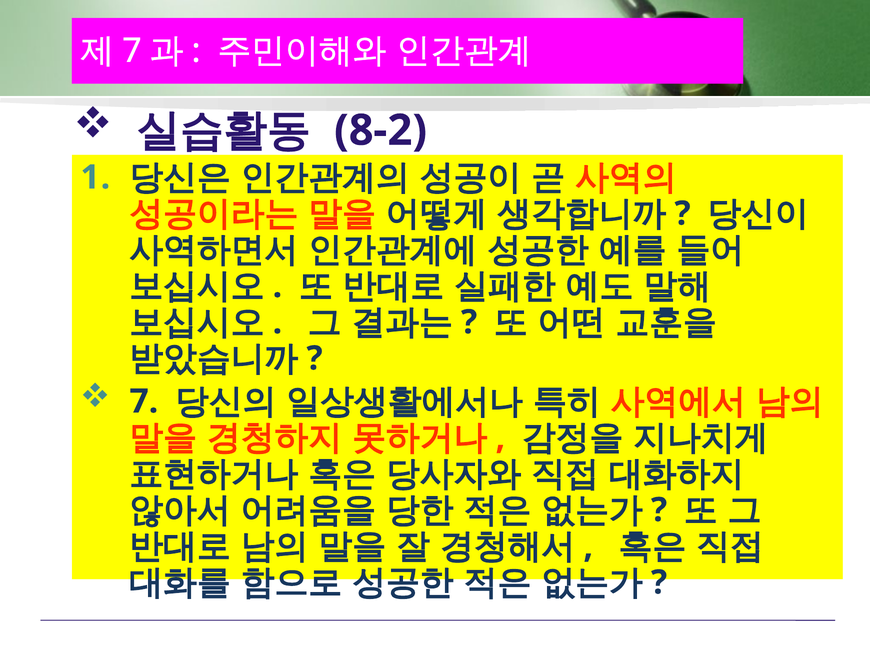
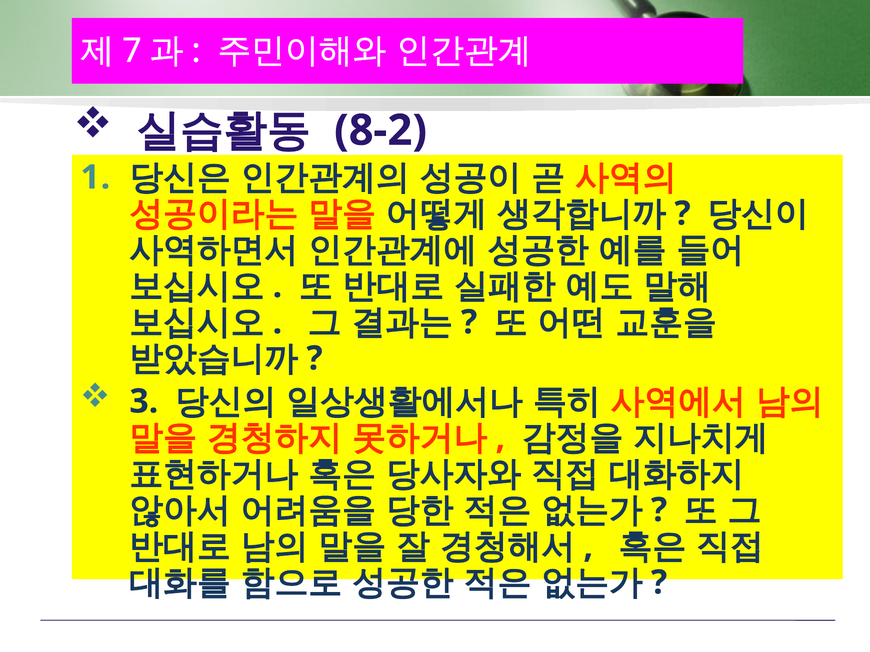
7 at (144, 402): 7 -> 3
